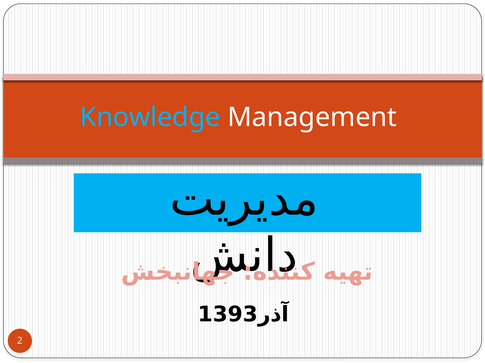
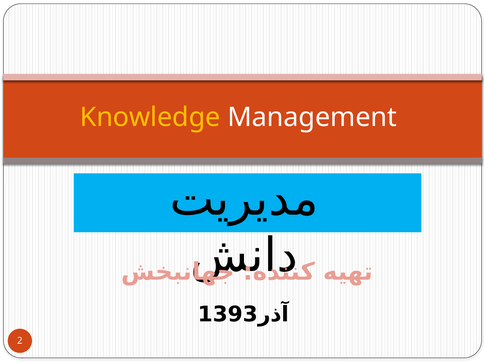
Knowledge colour: light blue -> yellow
